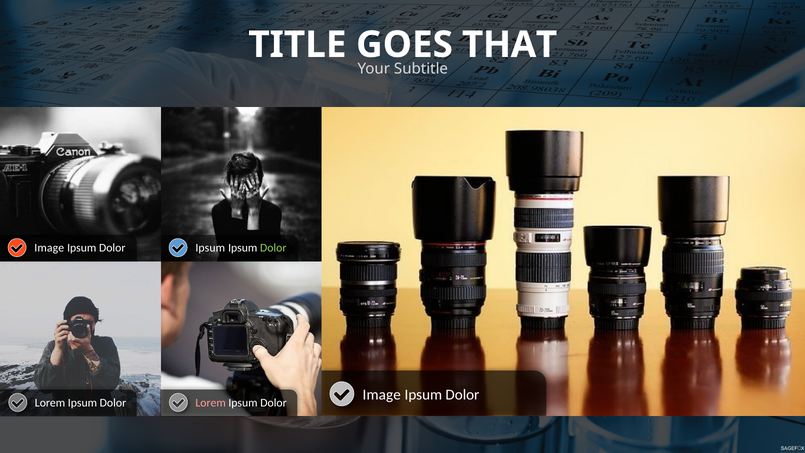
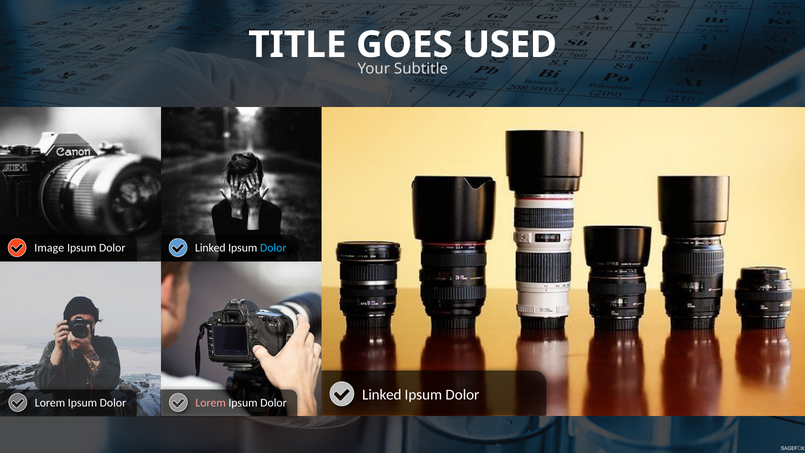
THAT: THAT -> USED
Dolor Ipsum: Ipsum -> Linked
Dolor at (273, 248) colour: light green -> light blue
Image at (382, 395): Image -> Linked
